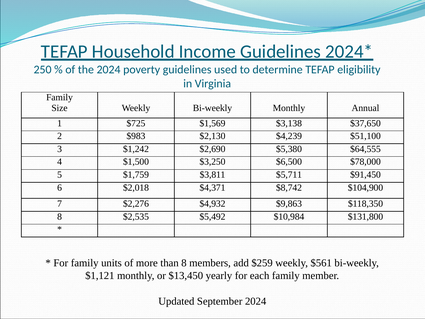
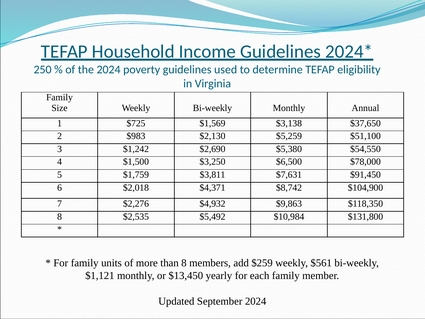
$4,239: $4,239 -> $5,259
$64,555: $64,555 -> $54,550
$5,711: $5,711 -> $7,631
